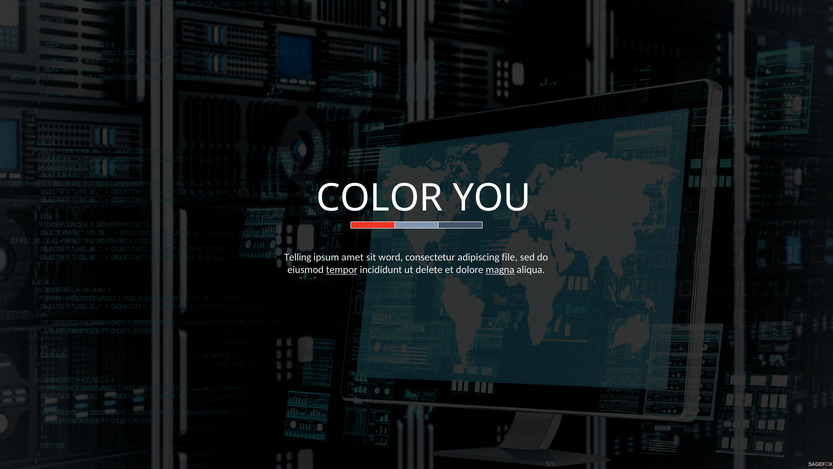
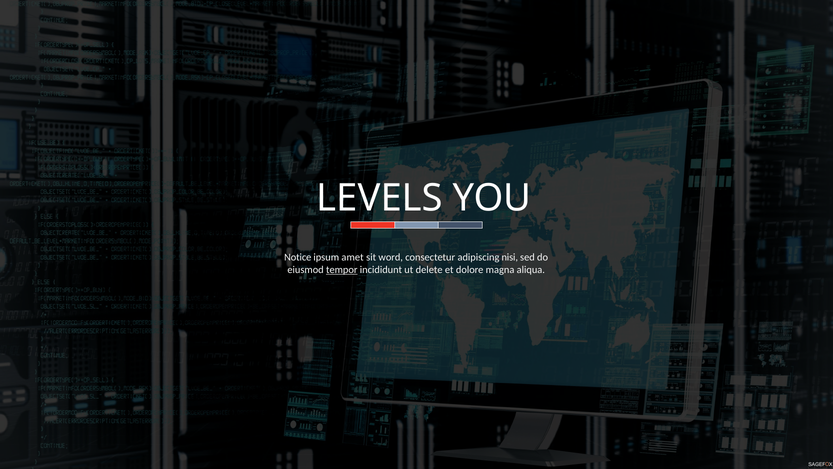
COLOR: COLOR -> LEVELS
Telling: Telling -> Notice
file: file -> nisi
magna underline: present -> none
